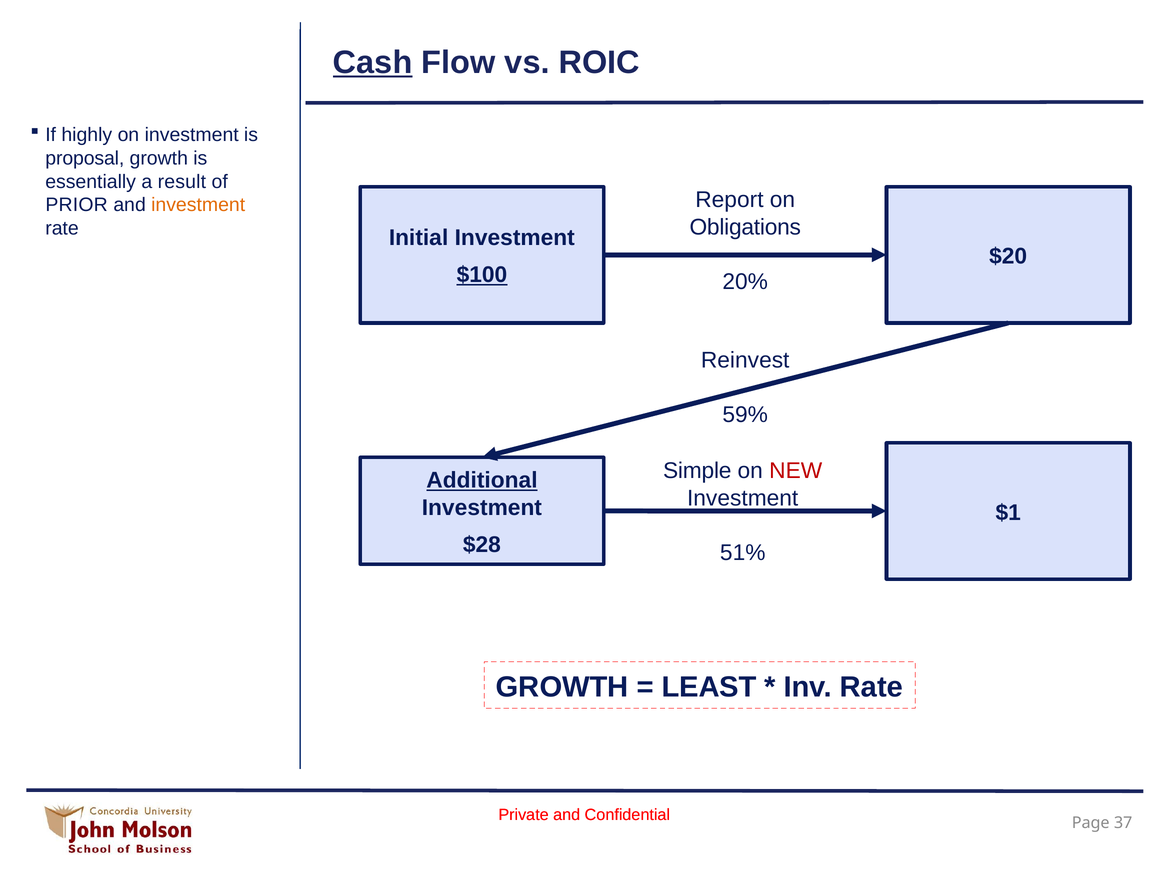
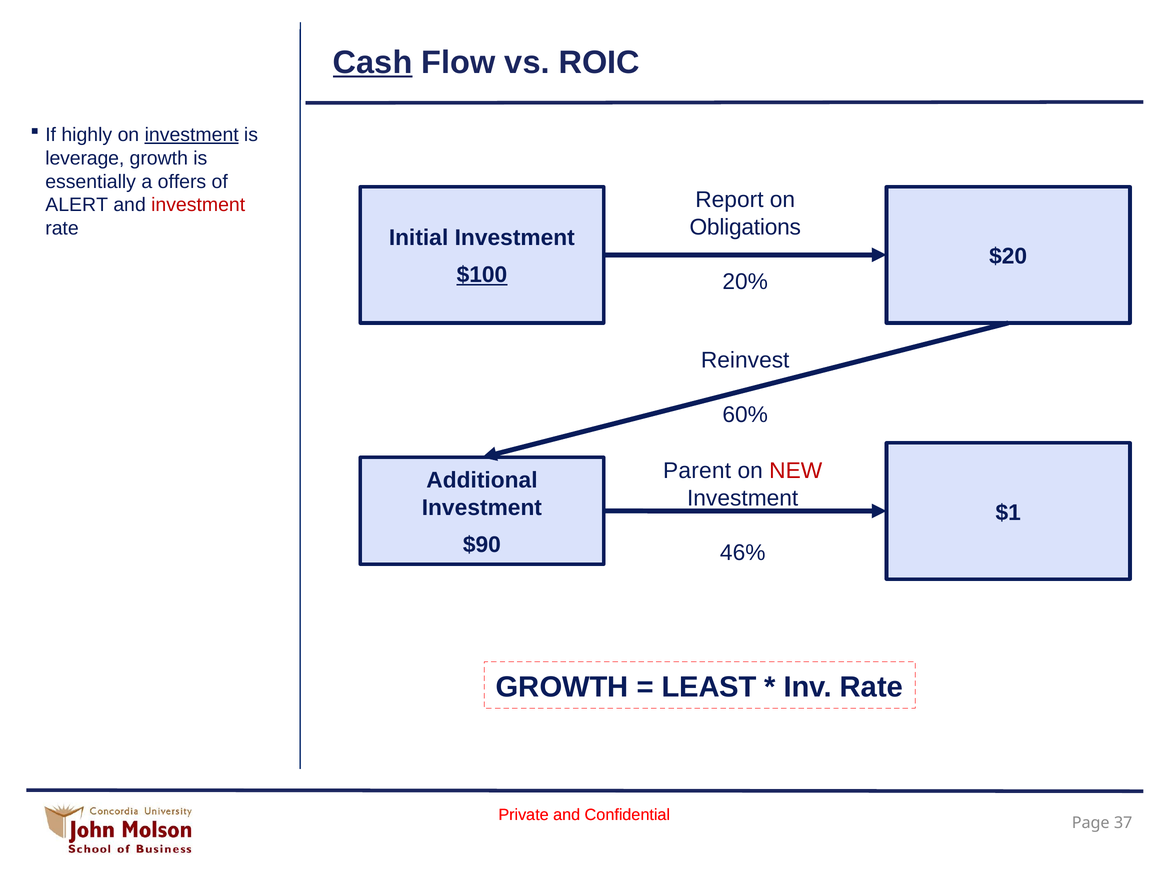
investment at (192, 135) underline: none -> present
proposal: proposal -> leverage
result: result -> offers
PRIOR: PRIOR -> ALERT
investment at (198, 205) colour: orange -> red
59%: 59% -> 60%
Simple: Simple -> Parent
Additional underline: present -> none
$28: $28 -> $90
51%: 51% -> 46%
